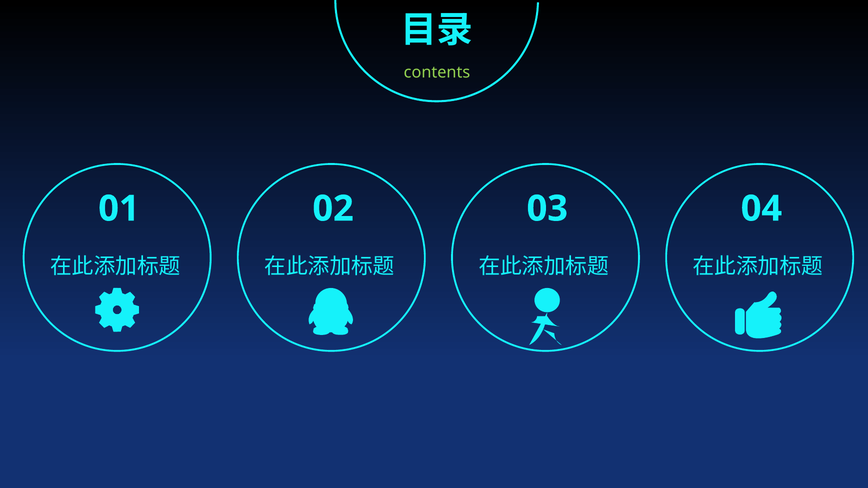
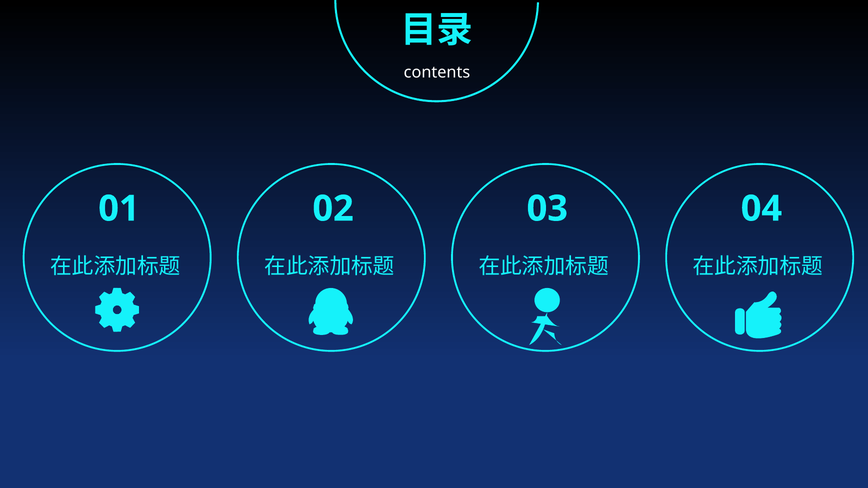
contents colour: light green -> white
